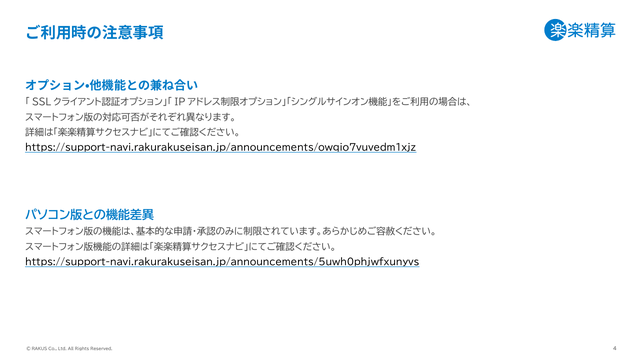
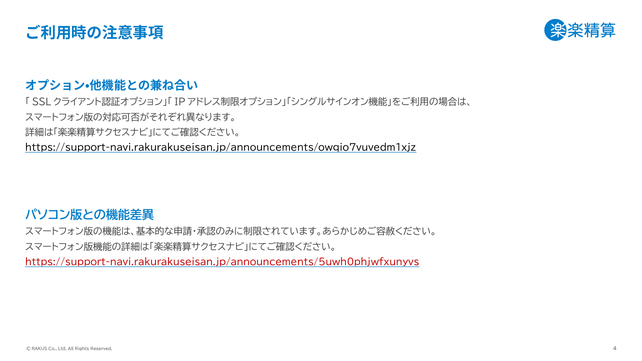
https://support-navi.rakurakuseisan.jp/announcements/5uwh0phjwfxunyvs colour: black -> red
